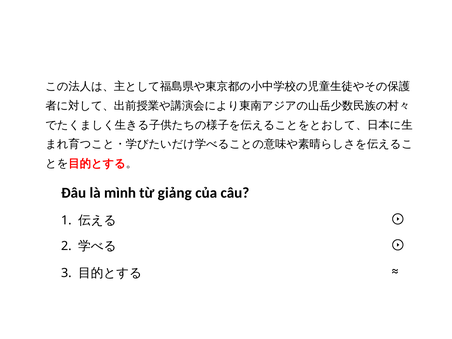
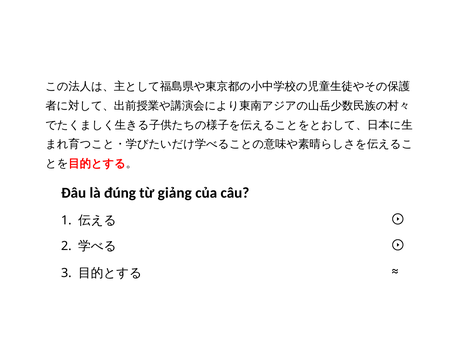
mình: mình -> đúng
